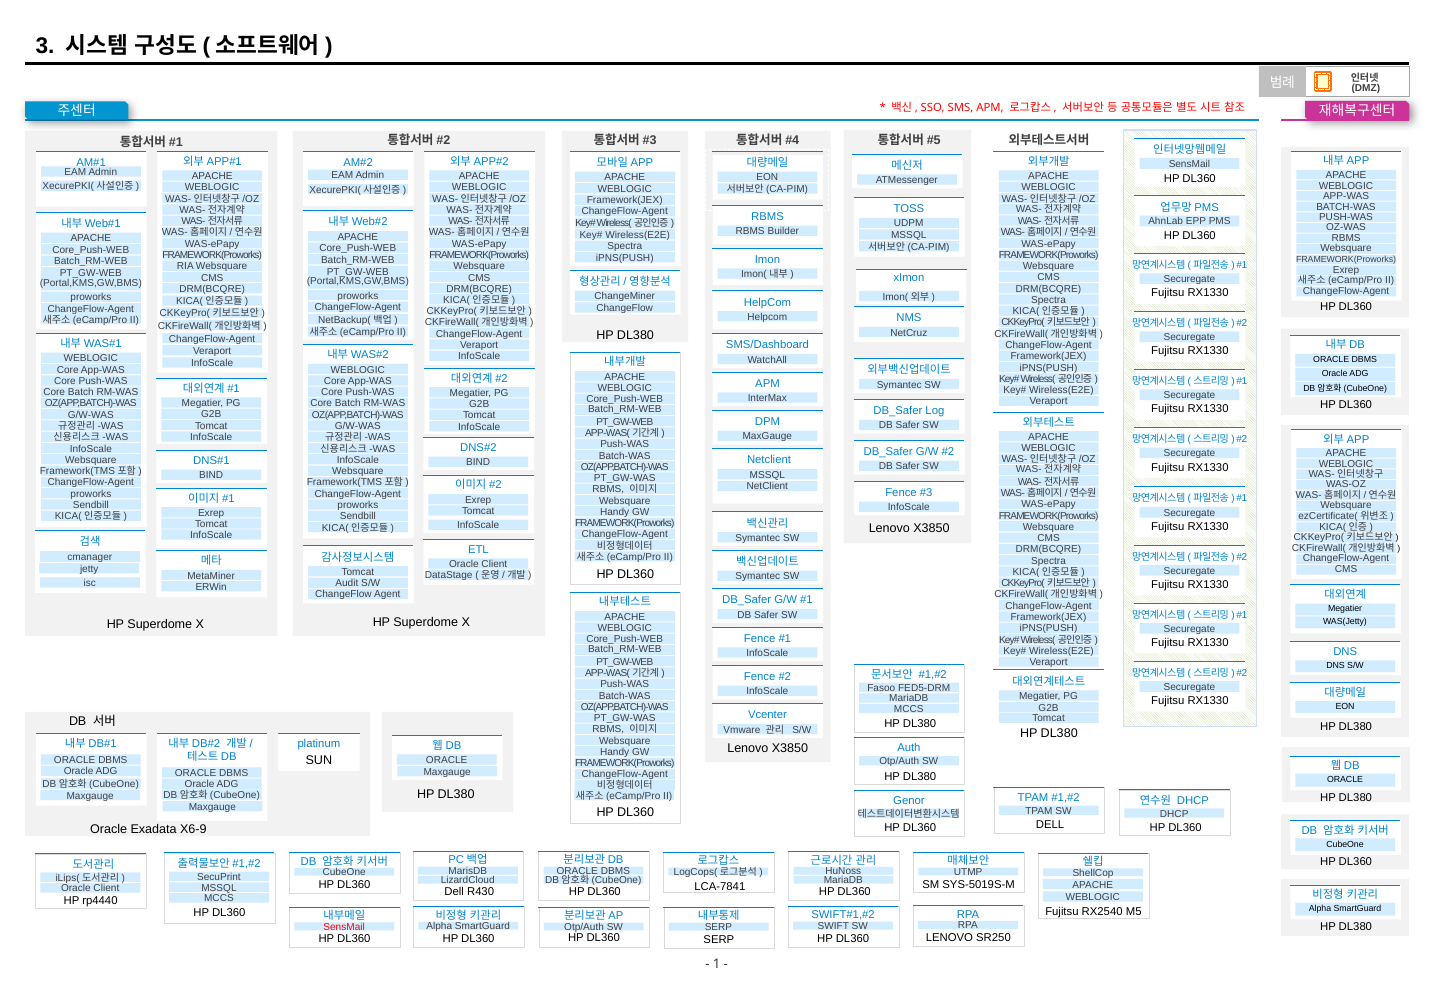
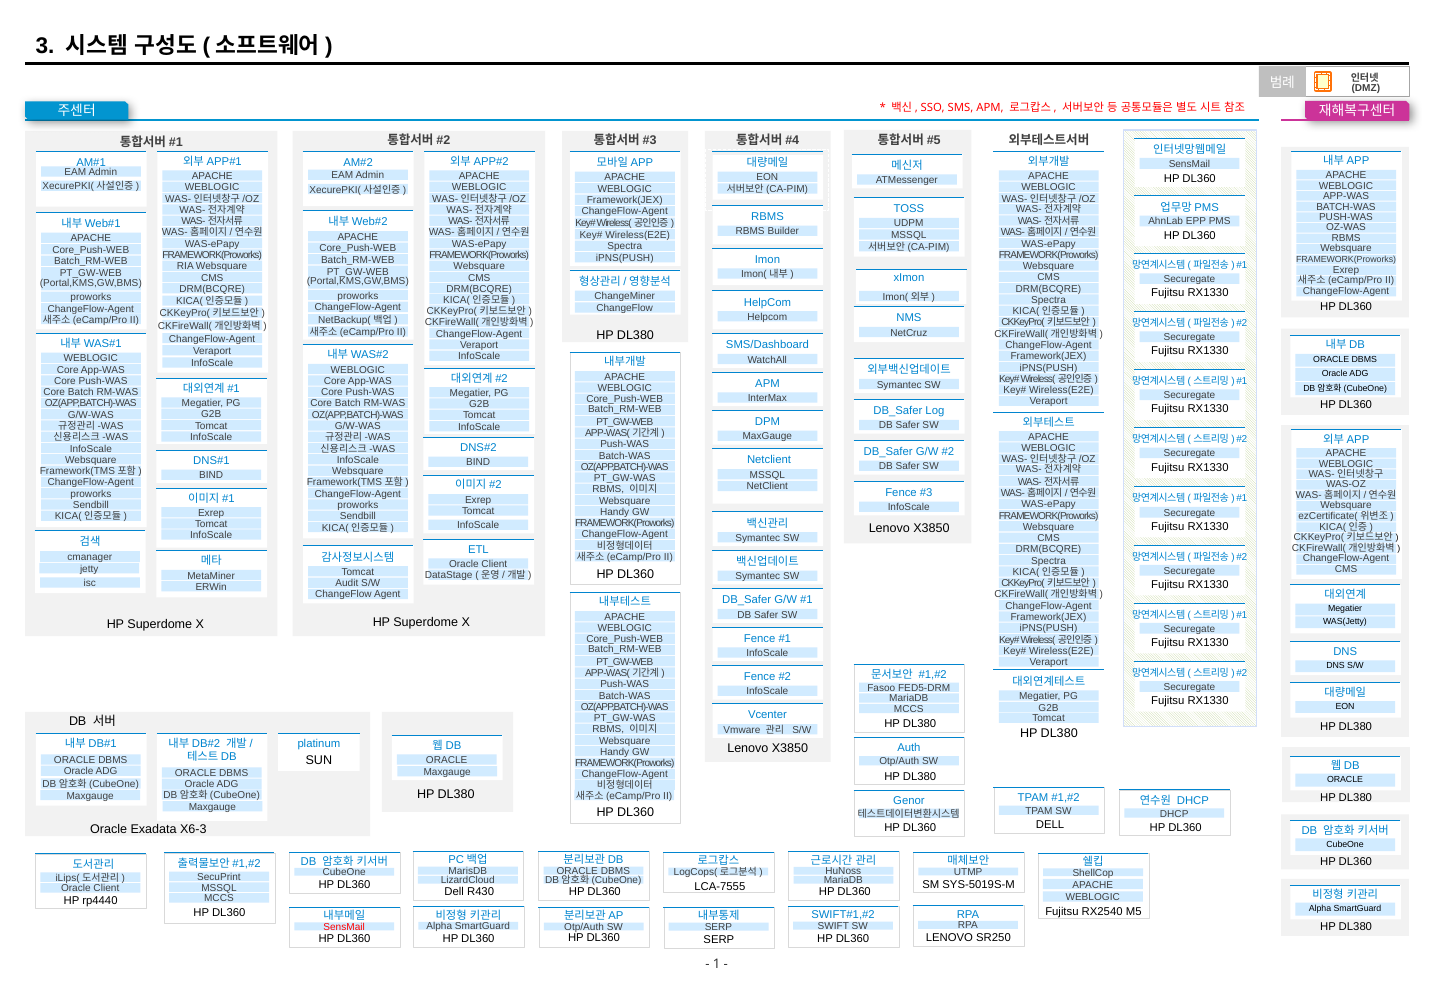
X6-9: X6-9 -> X6-3
LCA-7841: LCA-7841 -> LCA-7555
